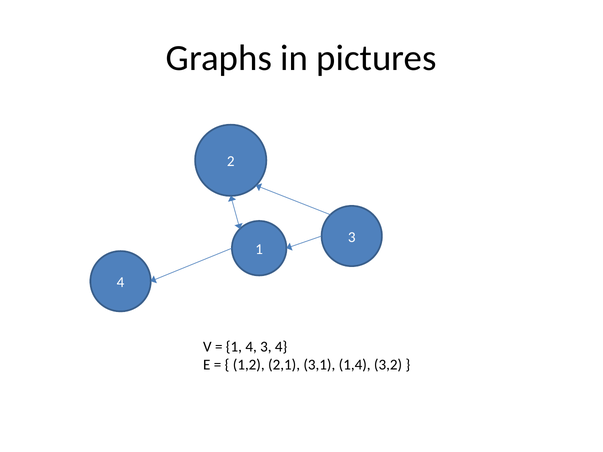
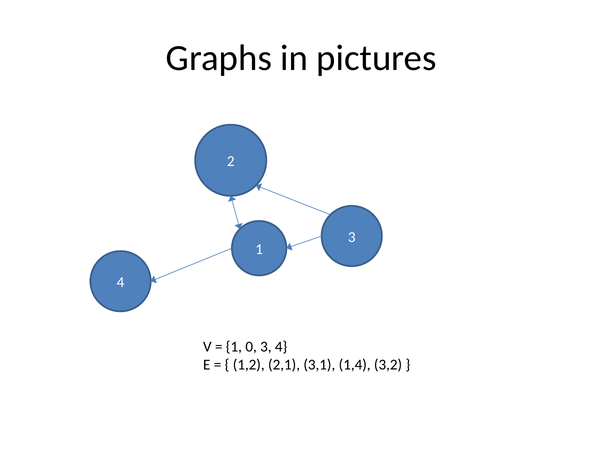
1 4: 4 -> 0
